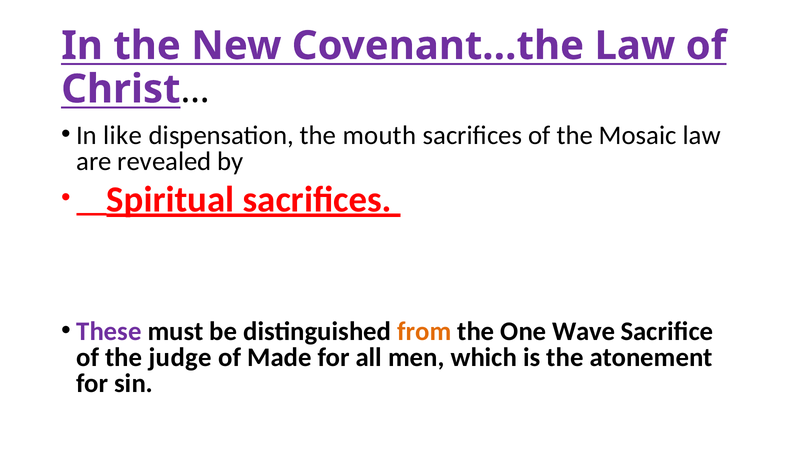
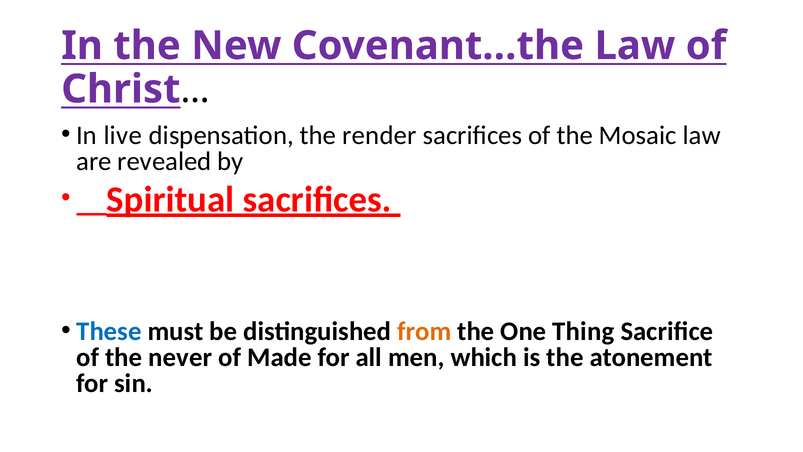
like: like -> live
mouth: mouth -> render
These colour: purple -> blue
Wave: Wave -> Thing
judge: judge -> never
